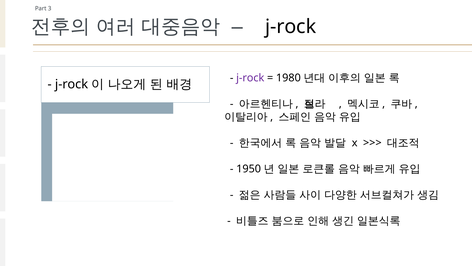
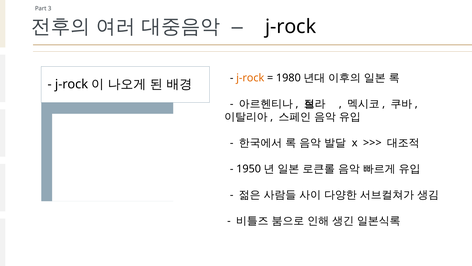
j-rock at (250, 78) colour: purple -> orange
